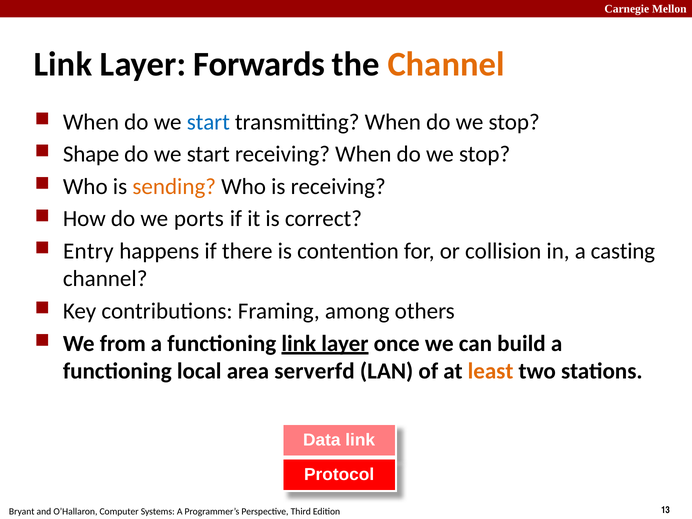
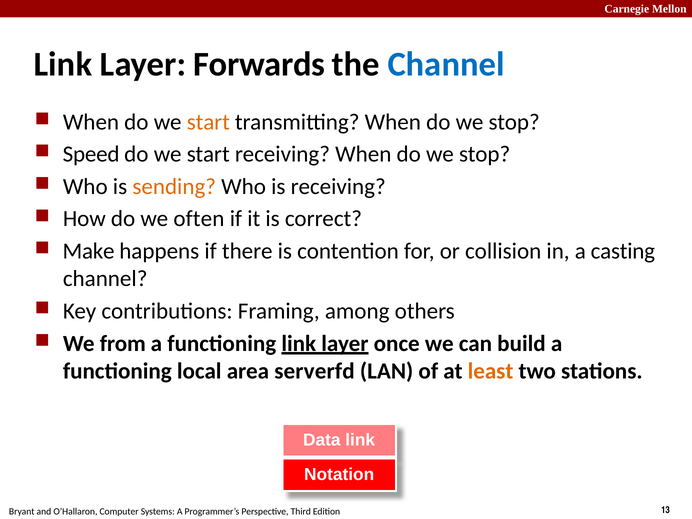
Channel at (446, 64) colour: orange -> blue
start at (208, 122) colour: blue -> orange
Shape: Shape -> Speed
ports: ports -> often
Entry: Entry -> Make
Protocol: Protocol -> Notation
